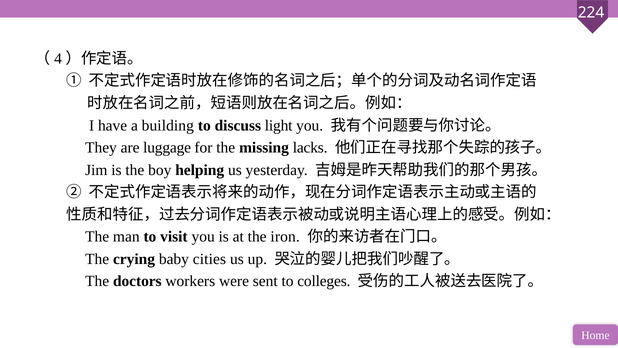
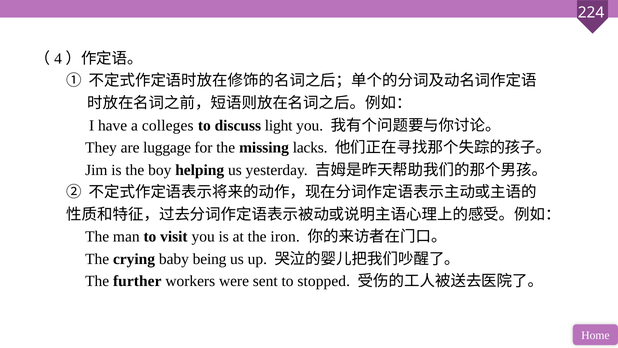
building: building -> colleges
cities: cities -> being
doctors: doctors -> further
colleges: colleges -> stopped
